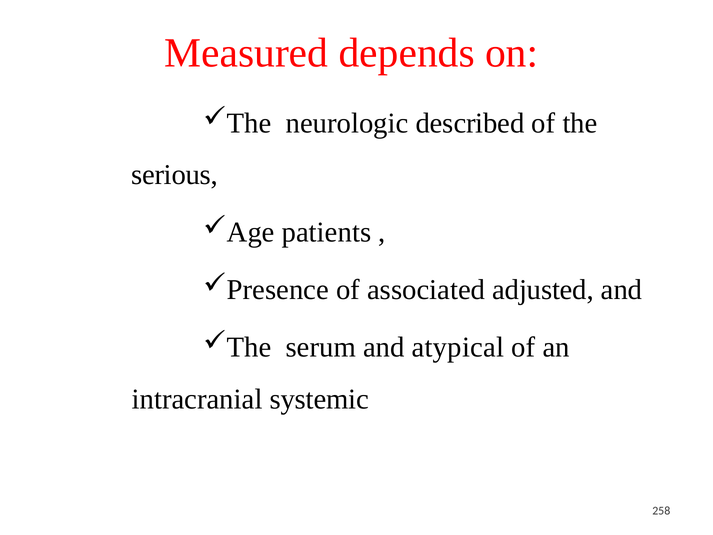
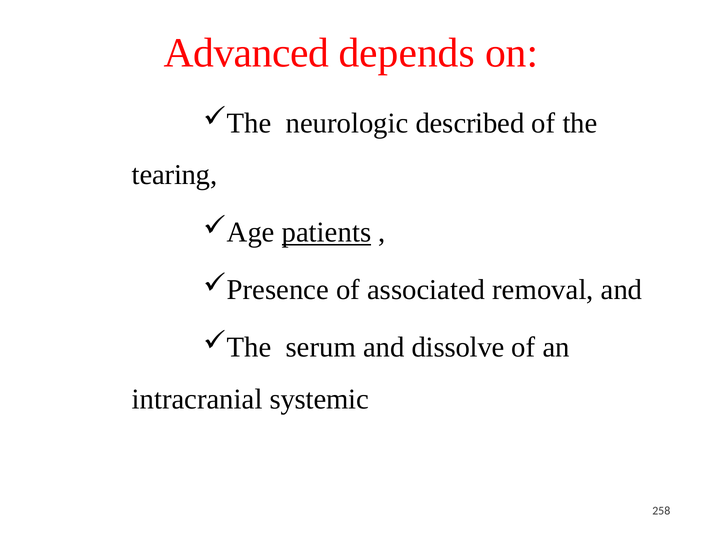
Measured: Measured -> Advanced
serious: serious -> tearing
patients underline: none -> present
adjusted: adjusted -> removal
atypical: atypical -> dissolve
